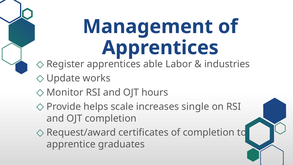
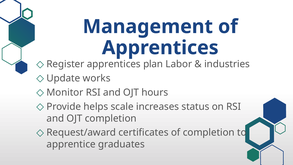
able: able -> plan
single: single -> status
